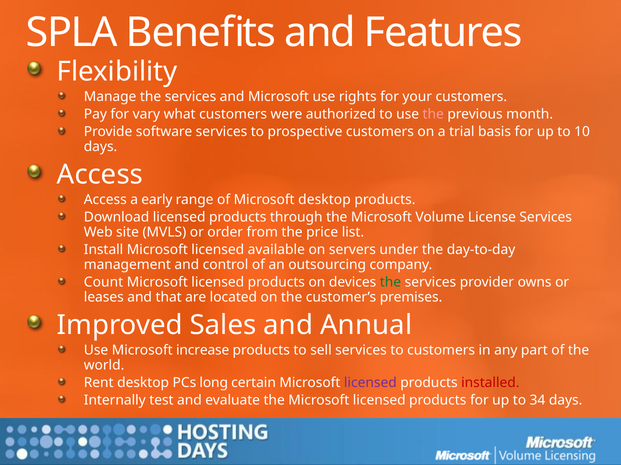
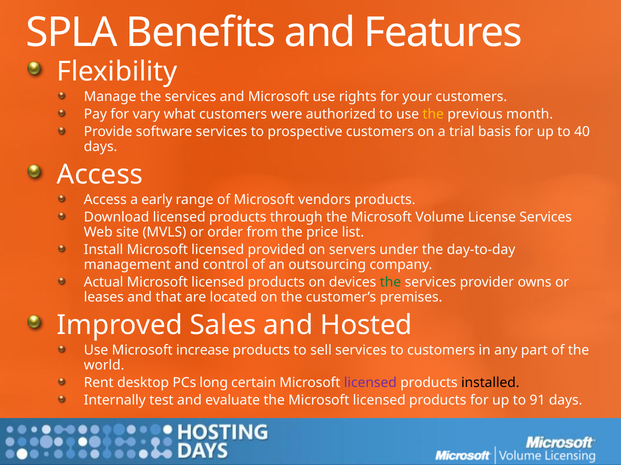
the at (433, 115) colour: pink -> yellow
10: 10 -> 40
Microsoft desktop: desktop -> vendors
available: available -> provided
Count: Count -> Actual
Annual: Annual -> Hosted
installed colour: red -> black
34: 34 -> 91
